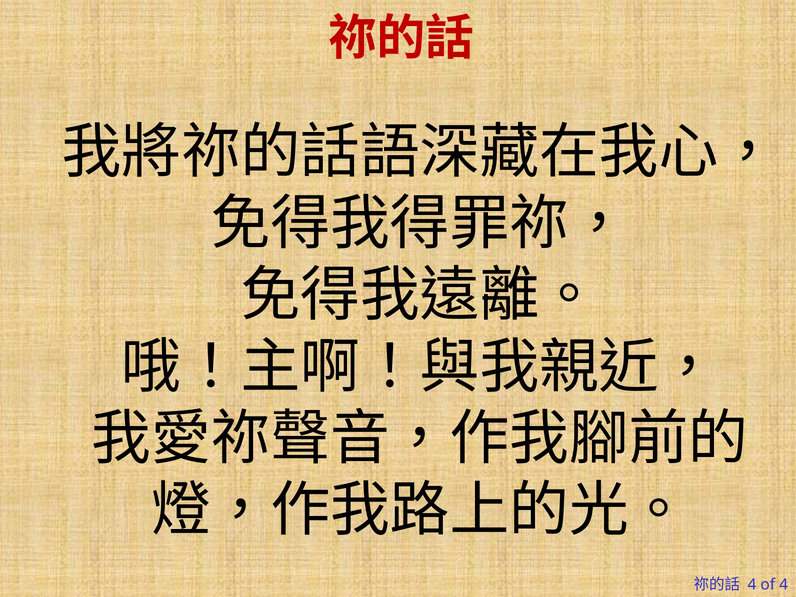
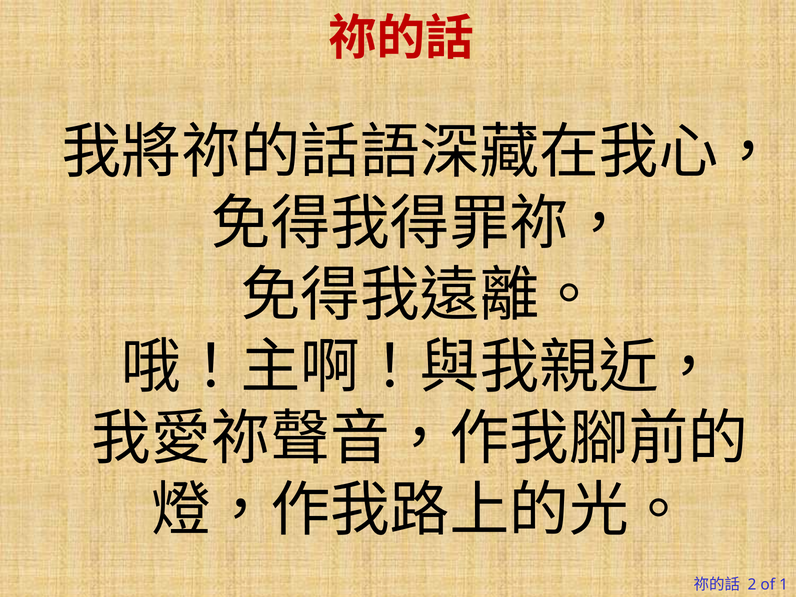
4 at (752, 585): 4 -> 2
of 4: 4 -> 1
